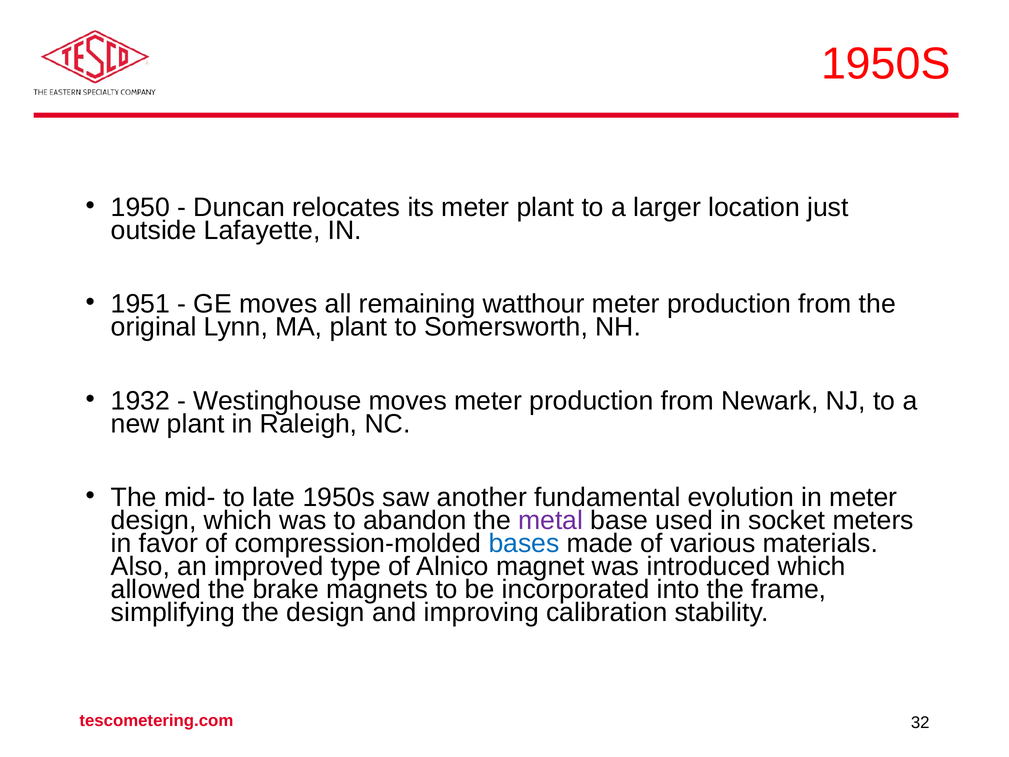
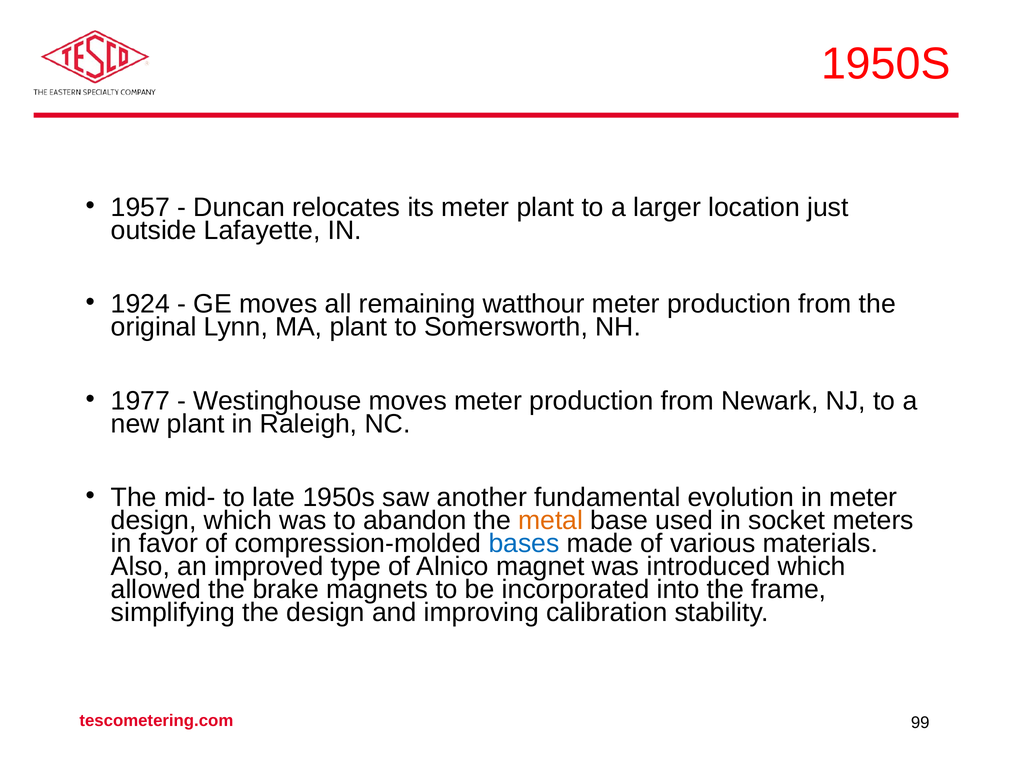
1950: 1950 -> 1957
1951: 1951 -> 1924
1932: 1932 -> 1977
metal colour: purple -> orange
32: 32 -> 99
